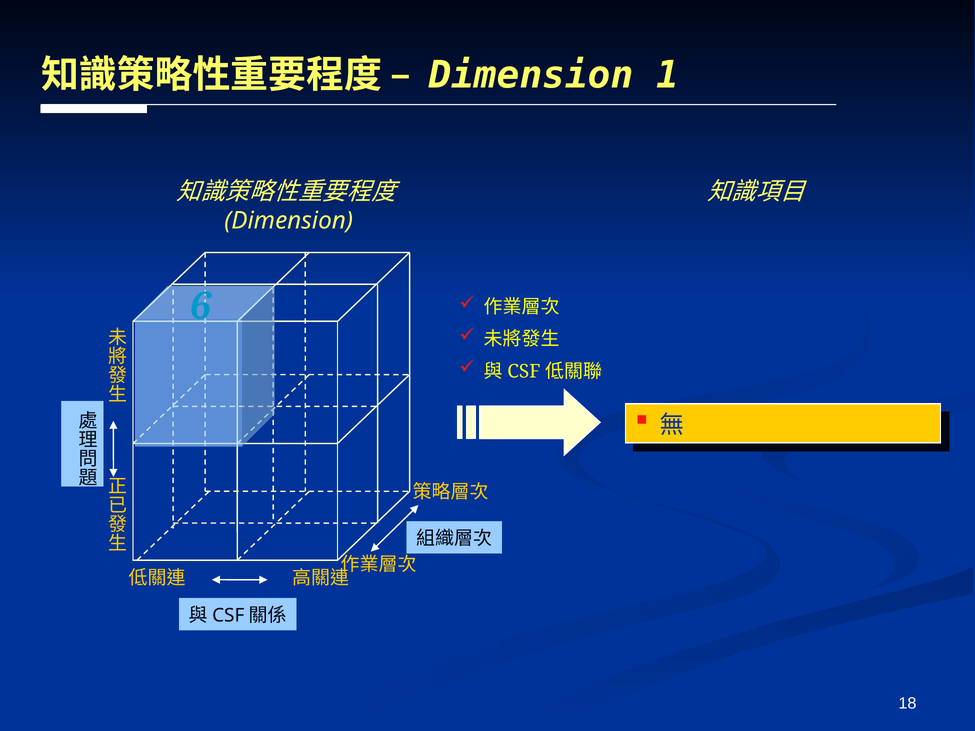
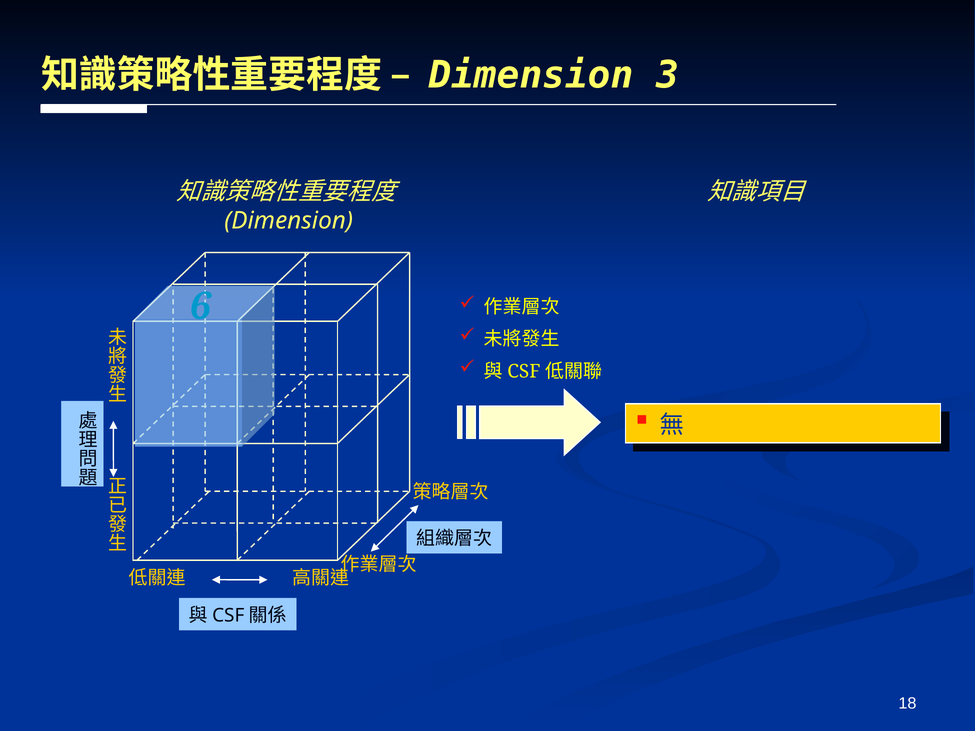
1: 1 -> 3
